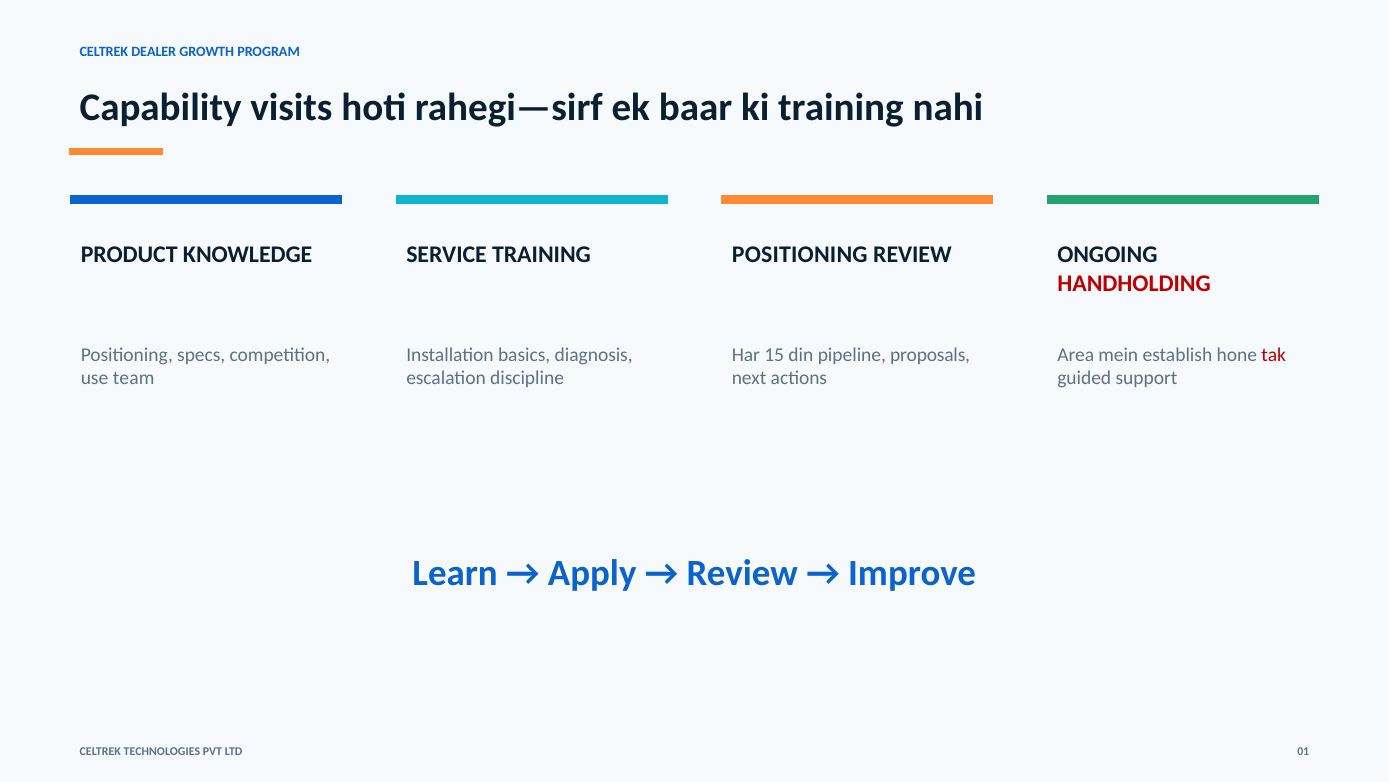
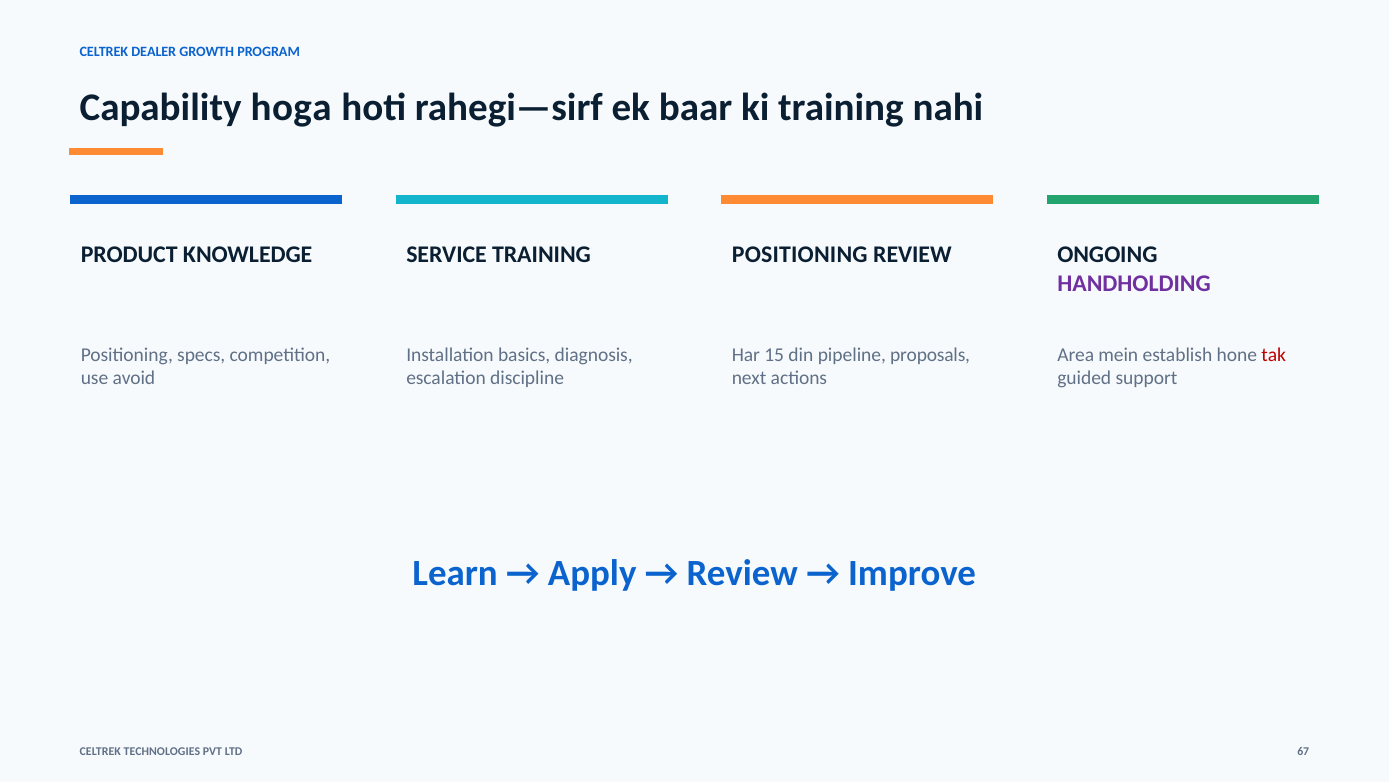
visits: visits -> hoga
HANDHOLDING colour: red -> purple
team: team -> avoid
01: 01 -> 67
